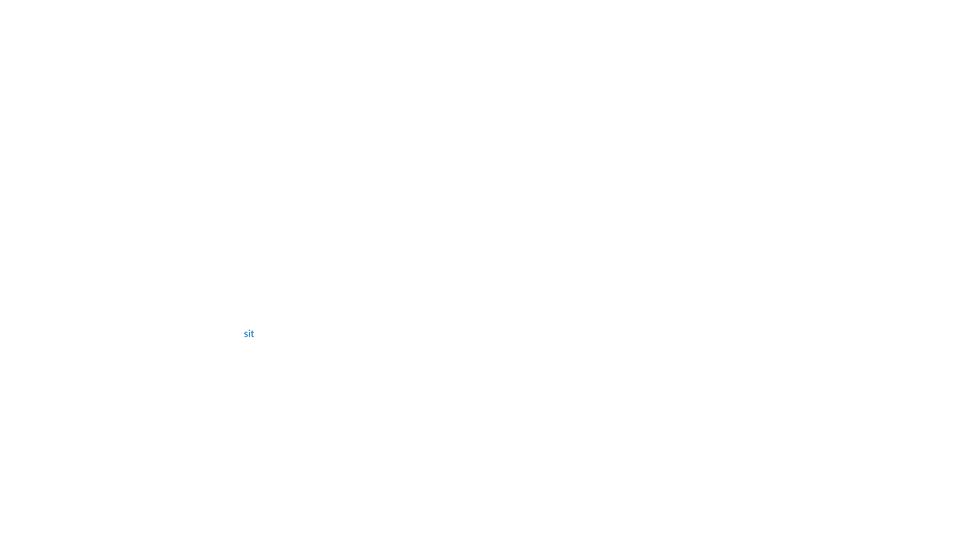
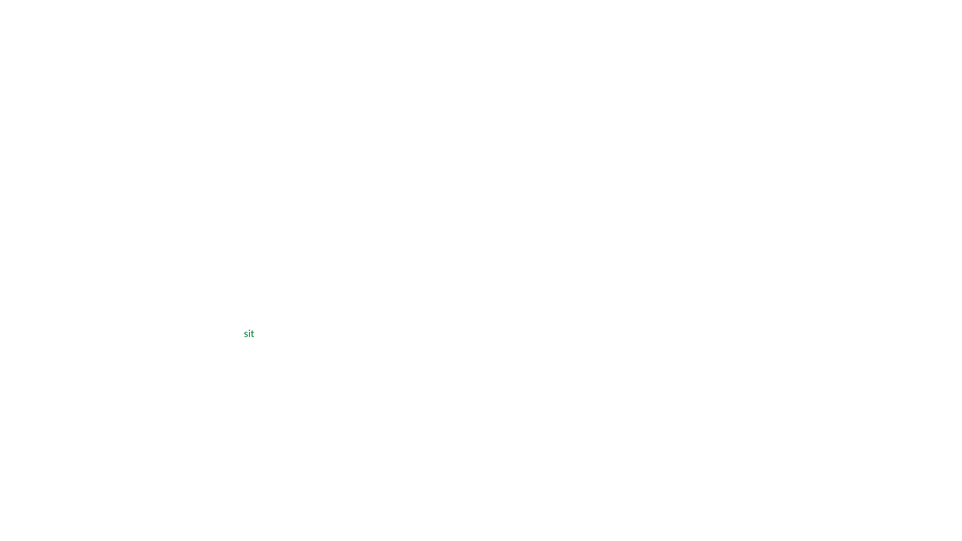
sit colour: blue -> green
